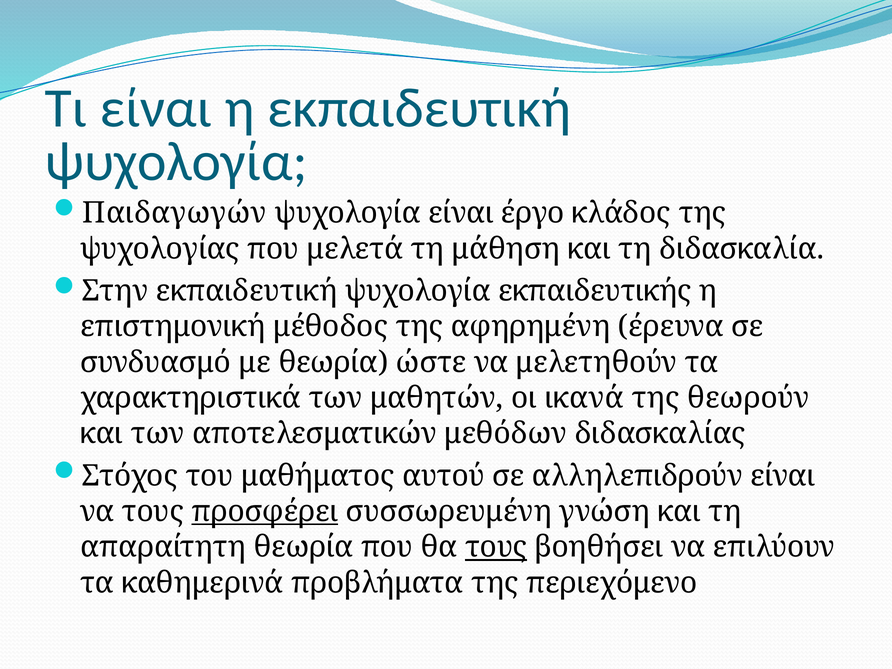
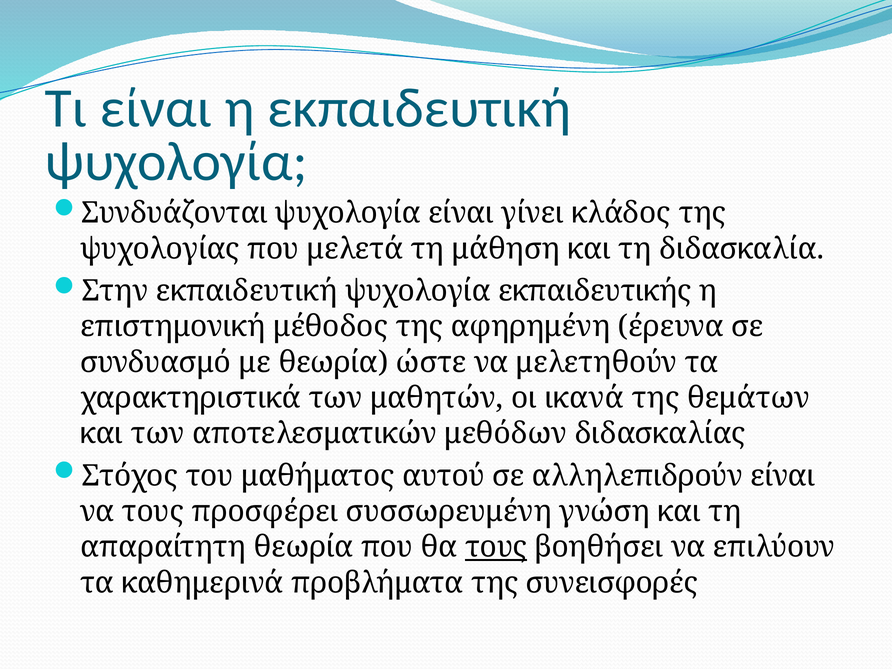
Παιδαγωγών: Παιδαγωγών -> Συνδυάζονται
έργο: έργο -> γίνει
θεωρούν: θεωρούν -> θεμάτων
προσφέρει underline: present -> none
περιεχόμενο: περιεχόμενο -> συνεισφορές
